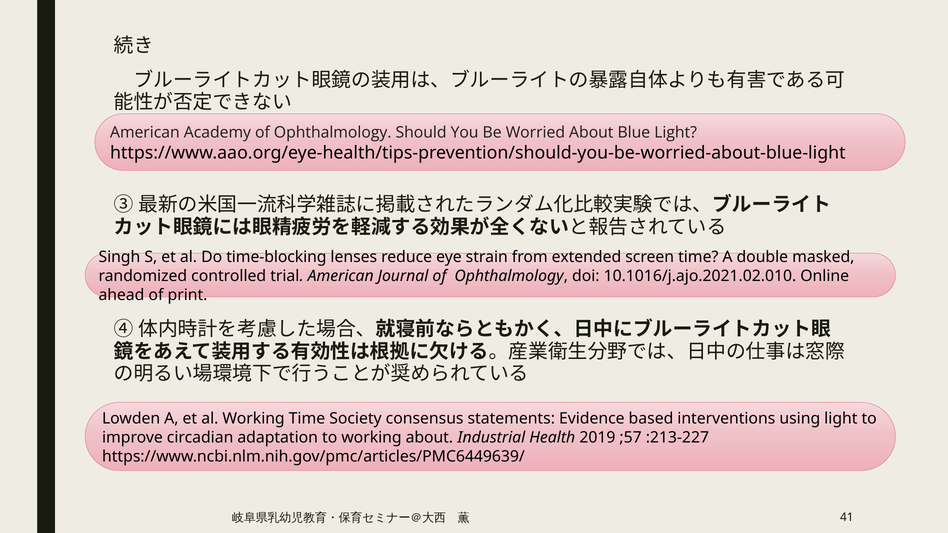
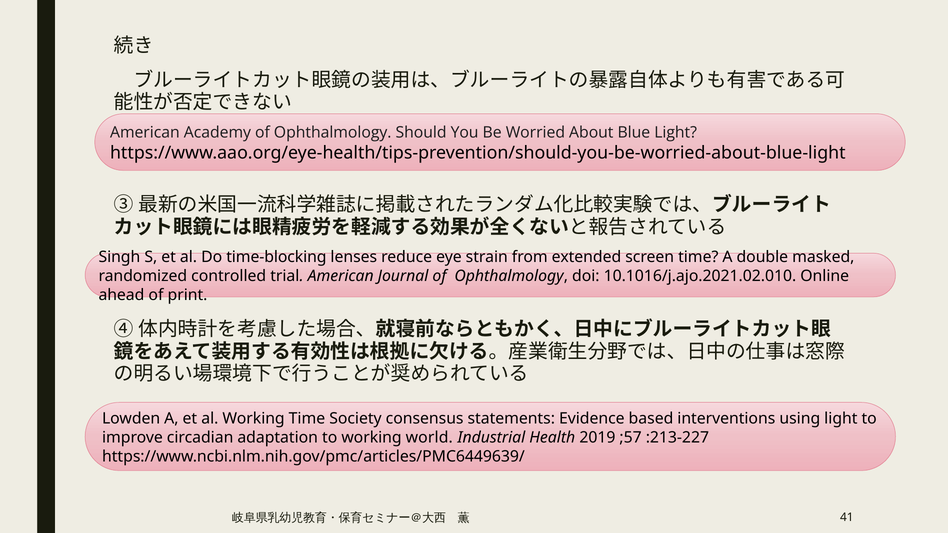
working about: about -> world
